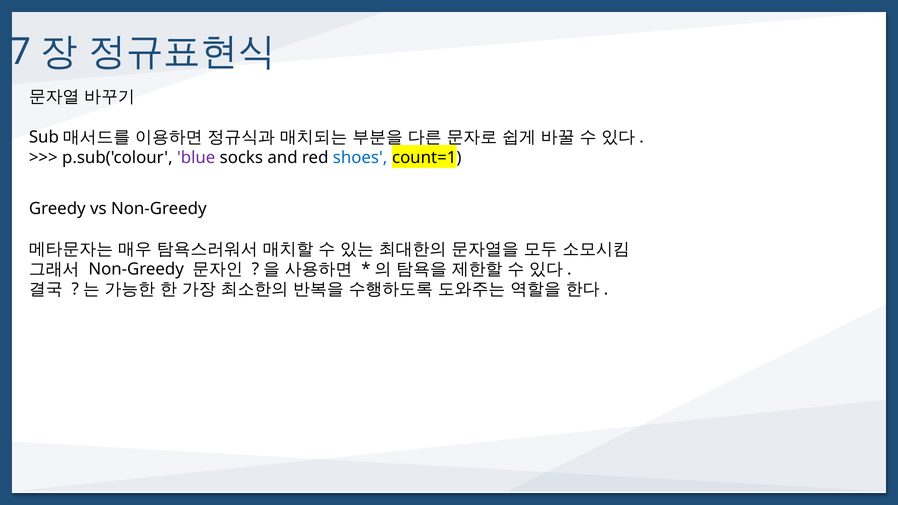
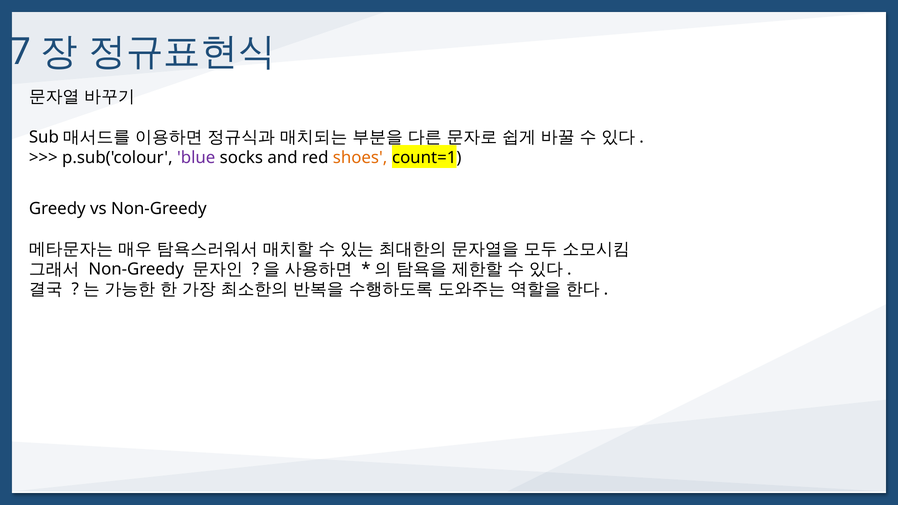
shoes colour: blue -> orange
